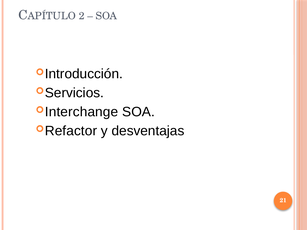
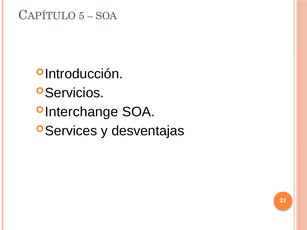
2: 2 -> 5
Refactor: Refactor -> Services
